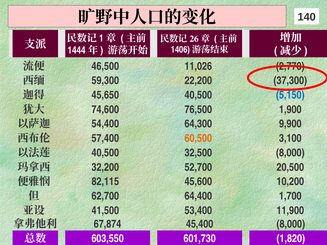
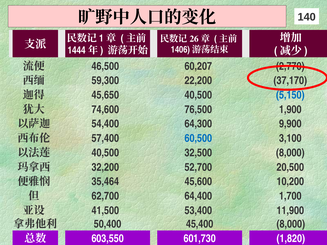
11,026: 11,026 -> 60,207
37,300: 37,300 -> 37,170
60,500 colour: orange -> blue
82,115: 82,115 -> 35,464
67,874: 67,874 -> 50,400
